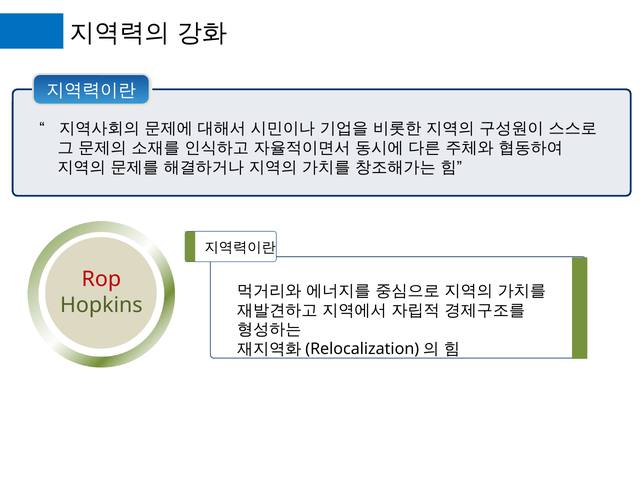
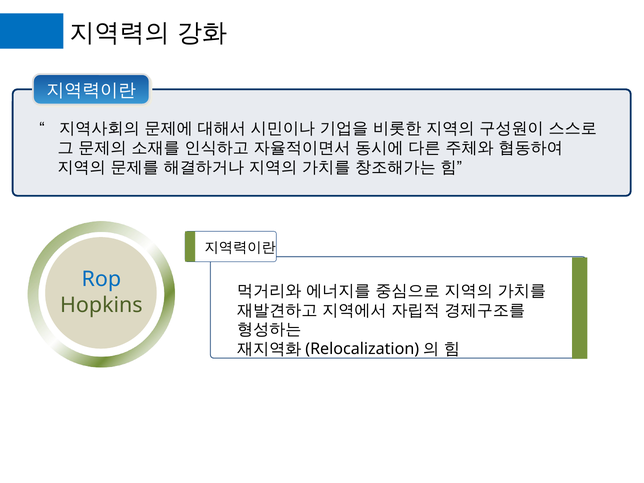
Rop colour: red -> blue
